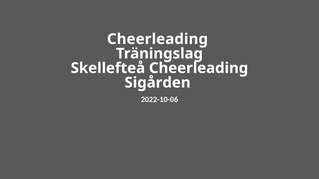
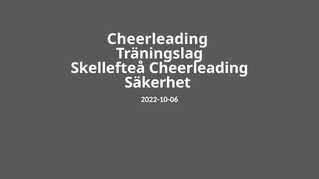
Sigården: Sigården -> Säkerhet
